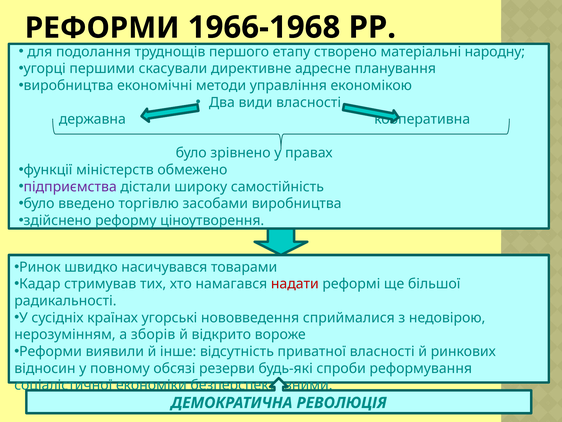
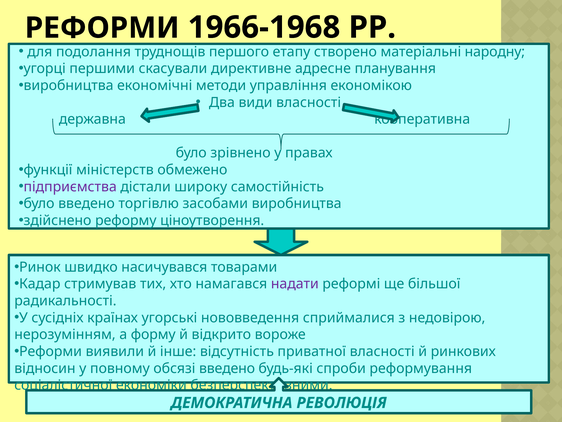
надати colour: red -> purple
зборів: зборів -> форму
обсязі резерви: резерви -> введено
